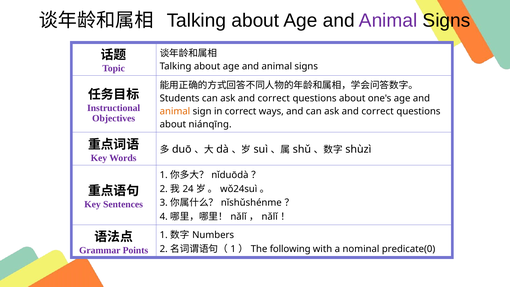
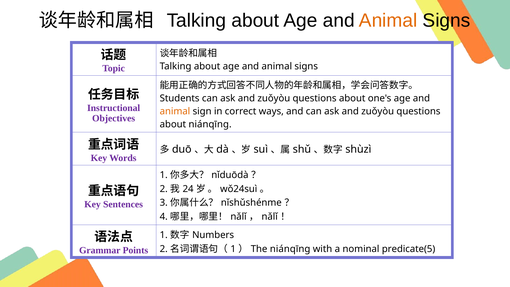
Animal at (388, 21) colour: purple -> orange
correct at (274, 98): correct -> zuǒyòu
correct at (378, 111): correct -> zuǒyòu
following at (290, 249): following -> niánqīng
predicate(0: predicate(0 -> predicate(5
